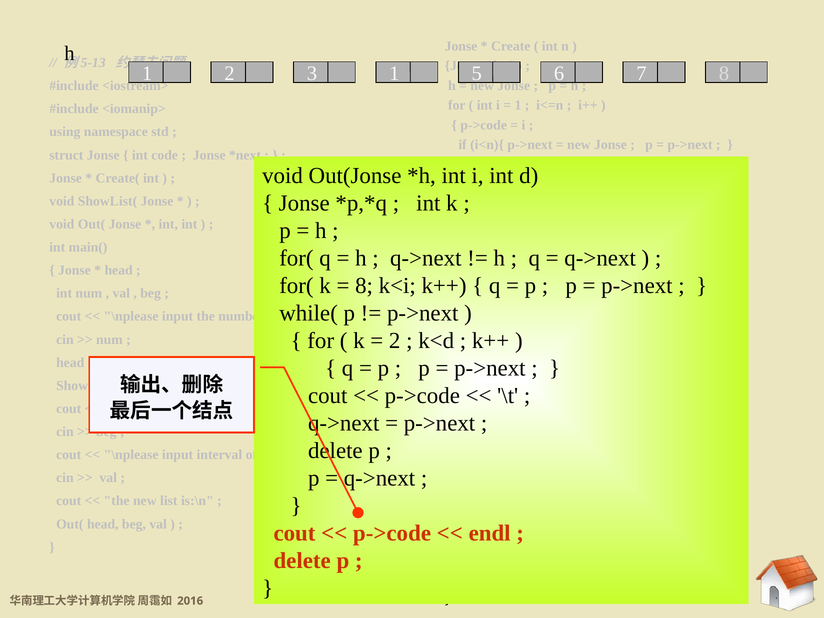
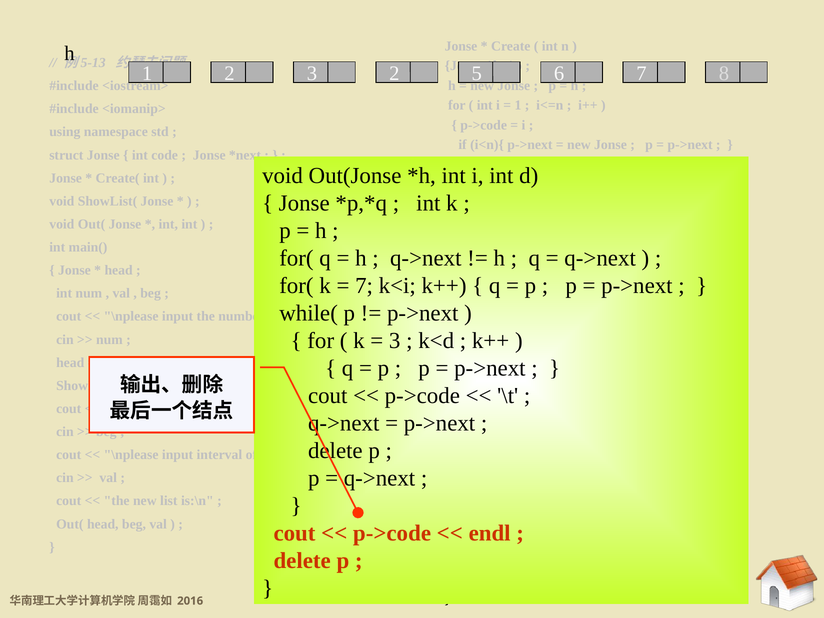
3 1: 1 -> 2
8 at (364, 286): 8 -> 7
2 at (395, 341): 2 -> 3
